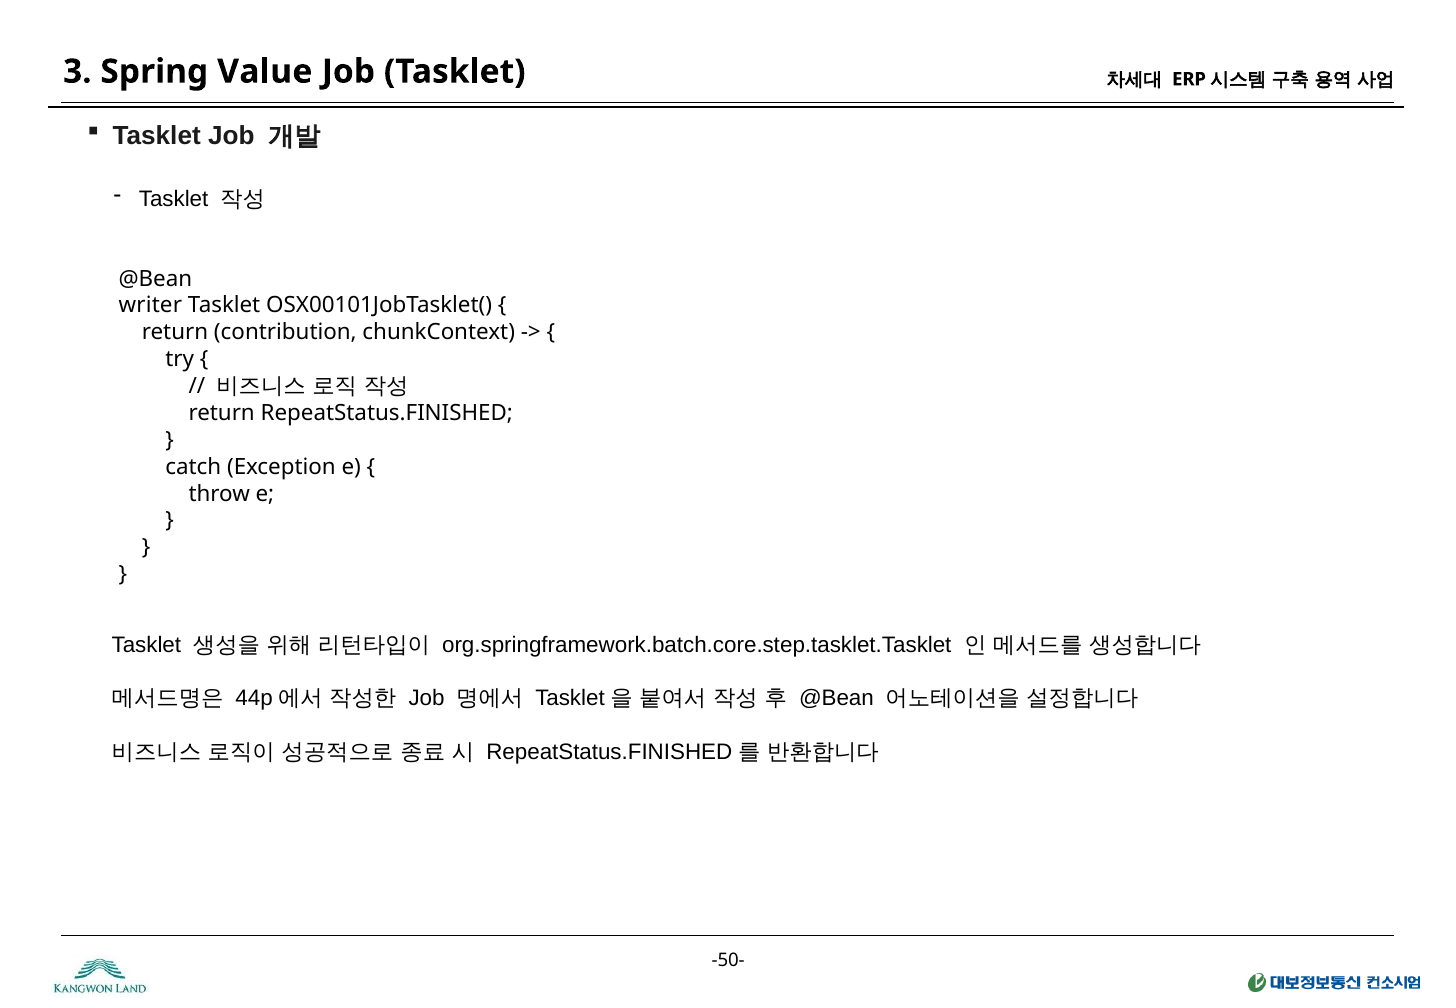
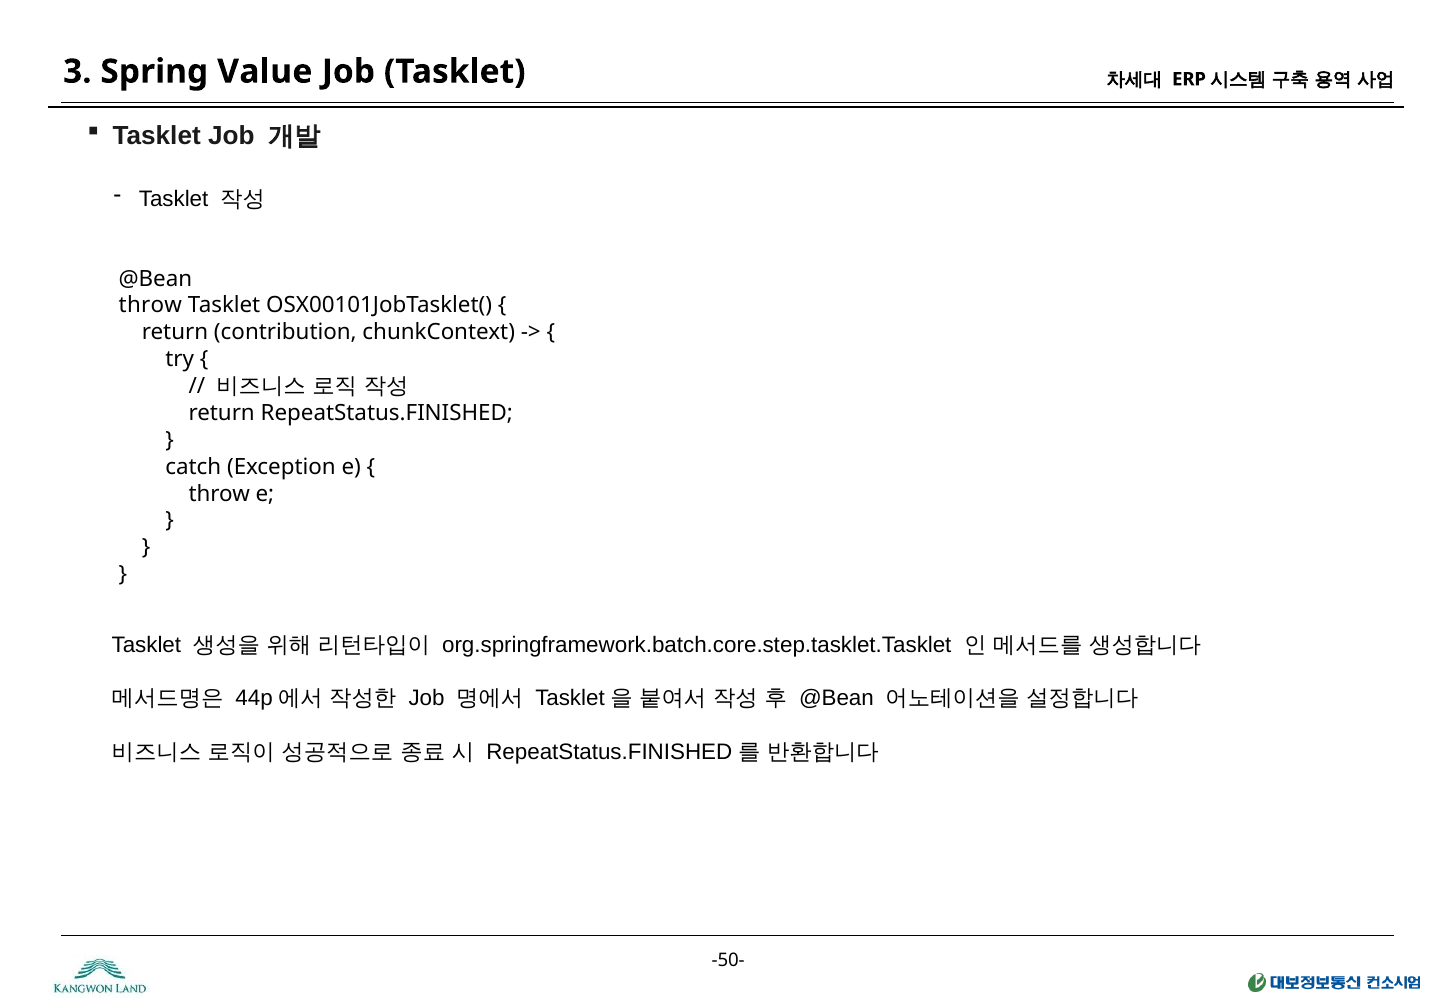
writer at (150, 306): writer -> throw
